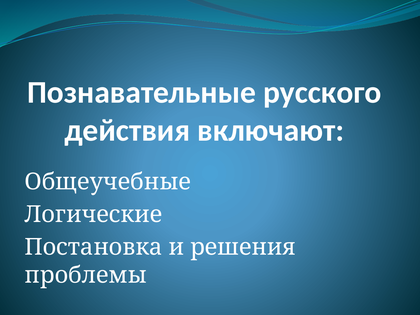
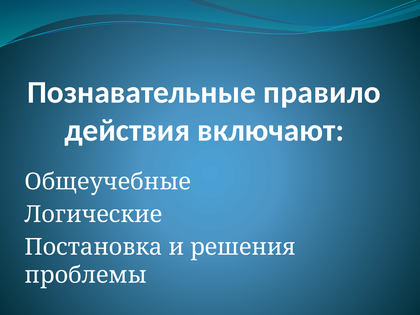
русского: русского -> правило
